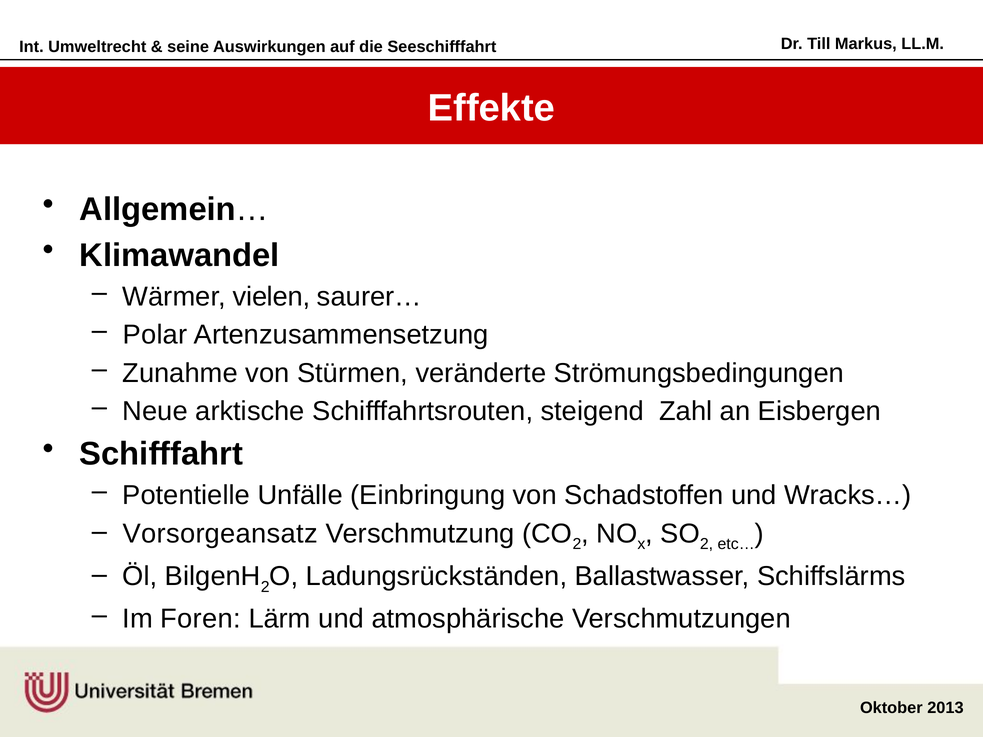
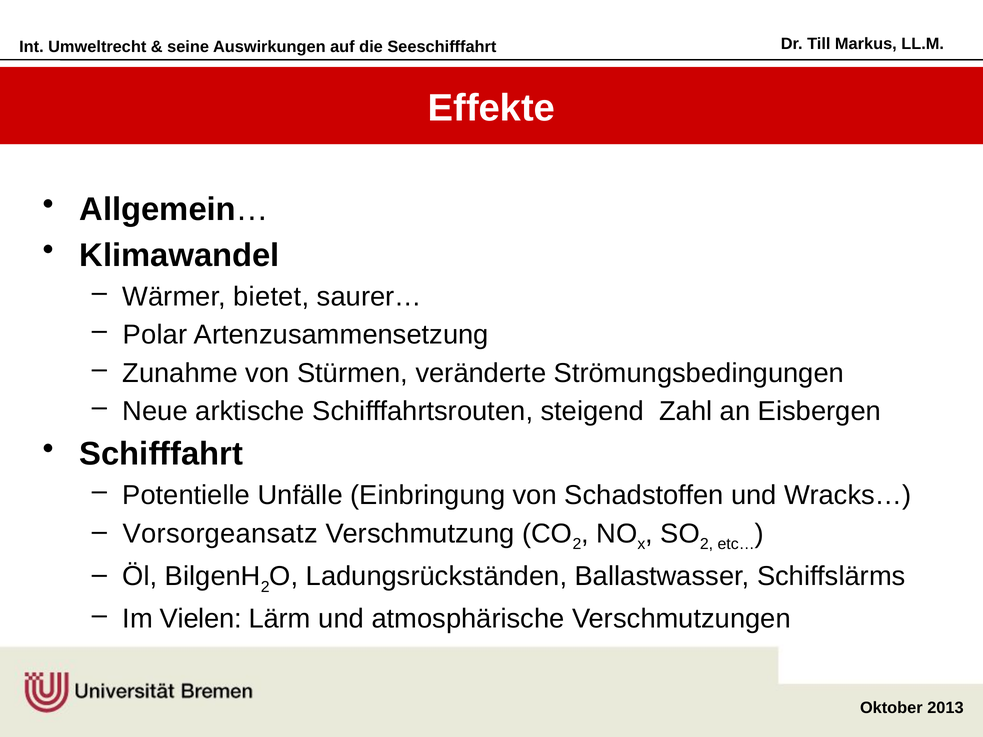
vielen: vielen -> bietet
Foren: Foren -> Vielen
